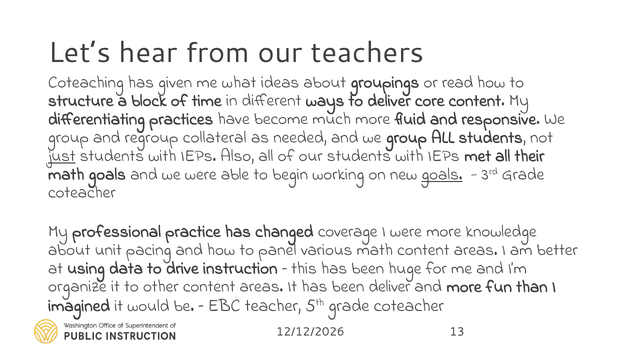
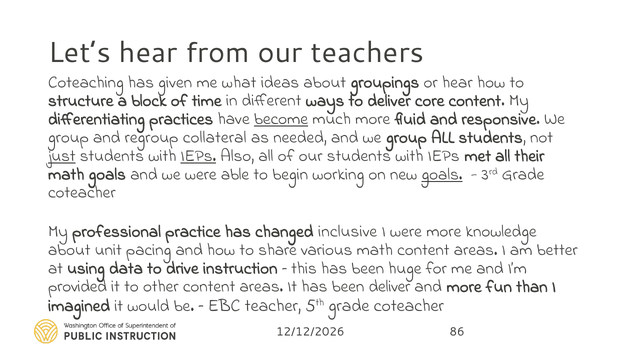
or read: read -> hear
become underline: none -> present
IEPs at (198, 156) underline: none -> present
coverage: coverage -> inclusive
panel: panel -> share
organize: organize -> provided
13: 13 -> 86
